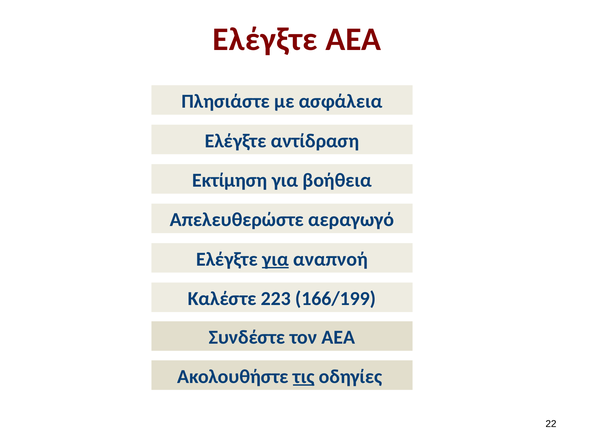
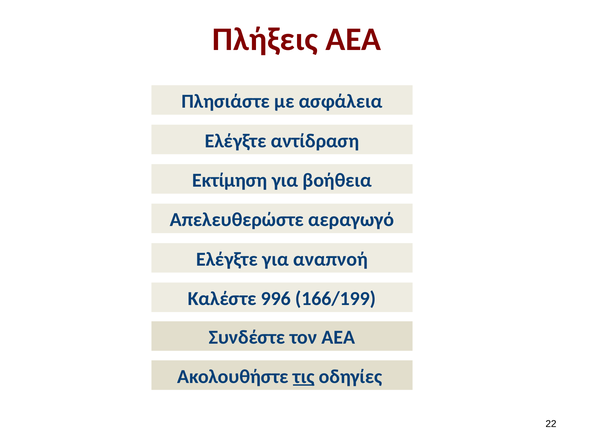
Ελέγξτε at (265, 39): Ελέγξτε -> Πλήξεις
για at (275, 259) underline: present -> none
223: 223 -> 996
